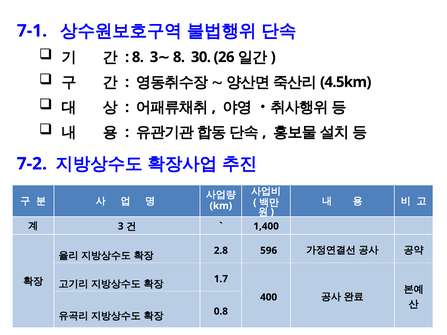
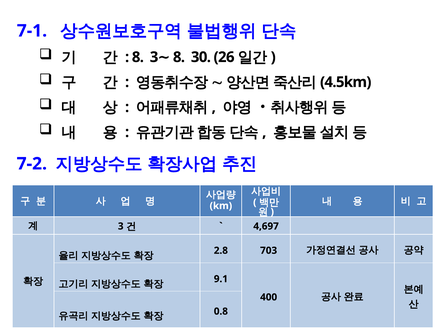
1,400: 1,400 -> 4,697
596: 596 -> 703
1.7: 1.7 -> 9.1
